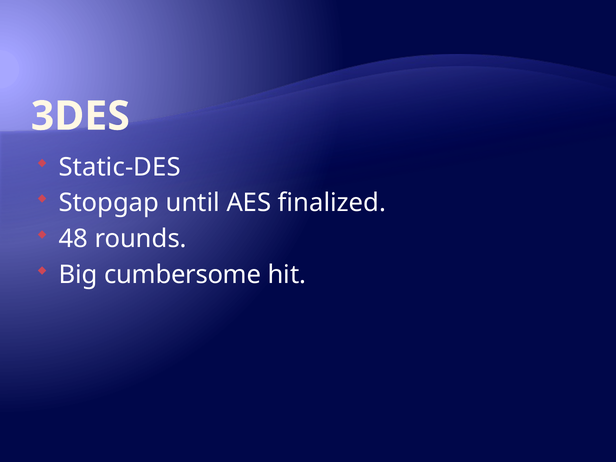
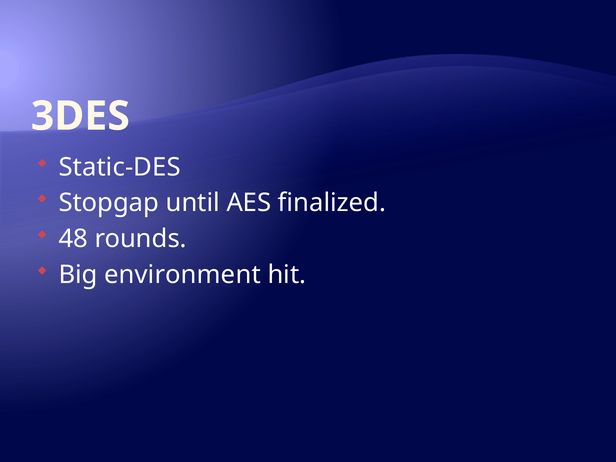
cumbersome: cumbersome -> environment
